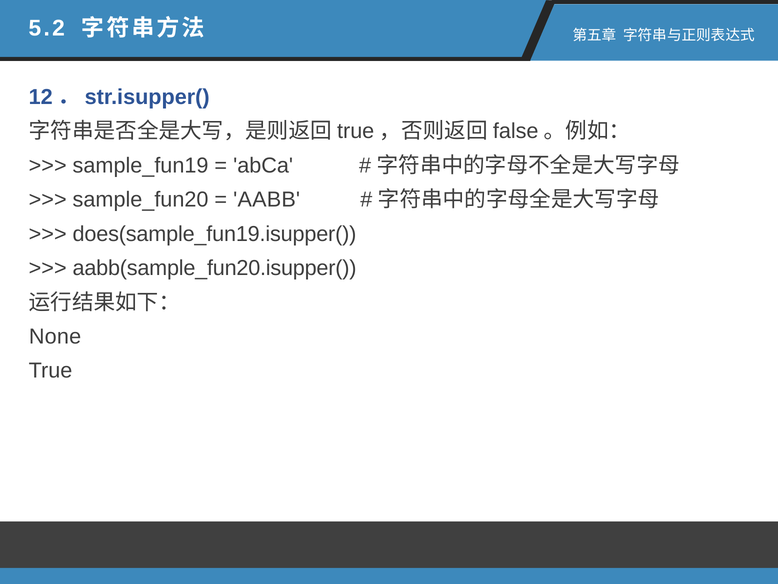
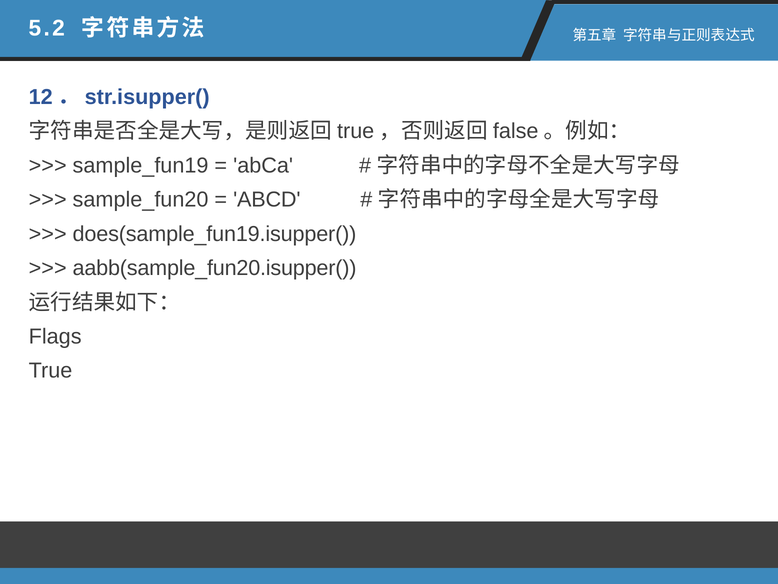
AABB: AABB -> ABCD
None: None -> Flags
